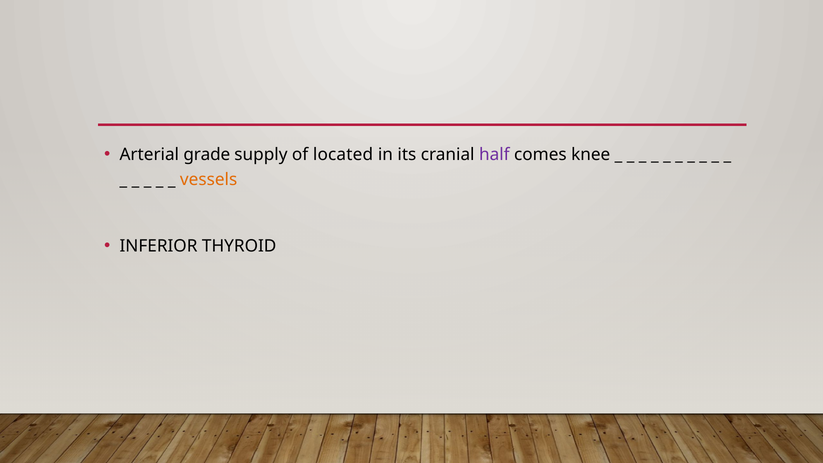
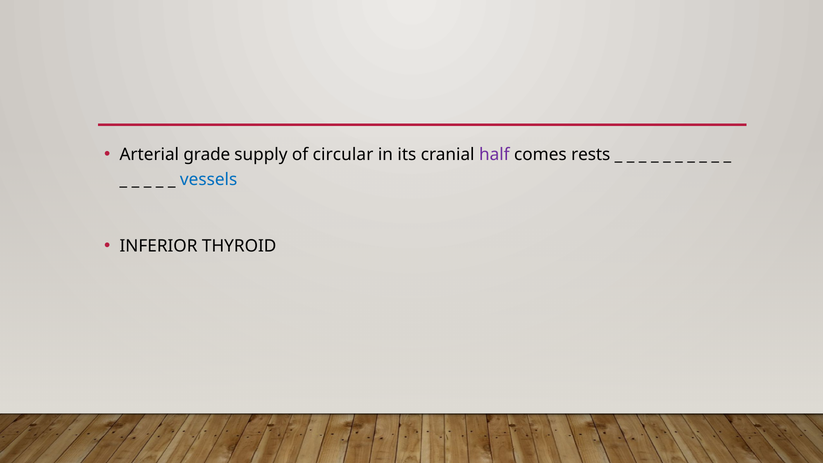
located: located -> circular
knee: knee -> rests
vessels colour: orange -> blue
